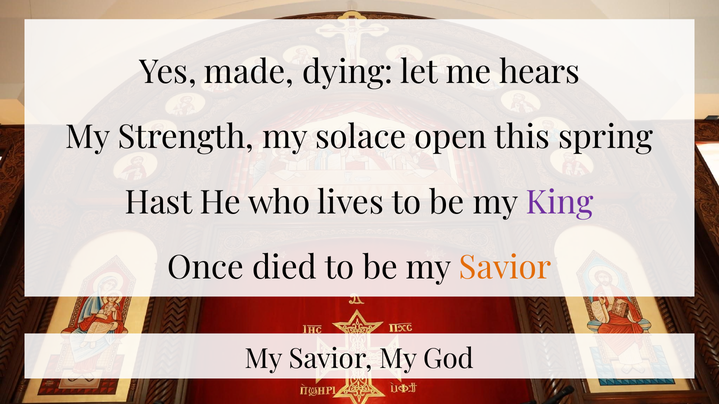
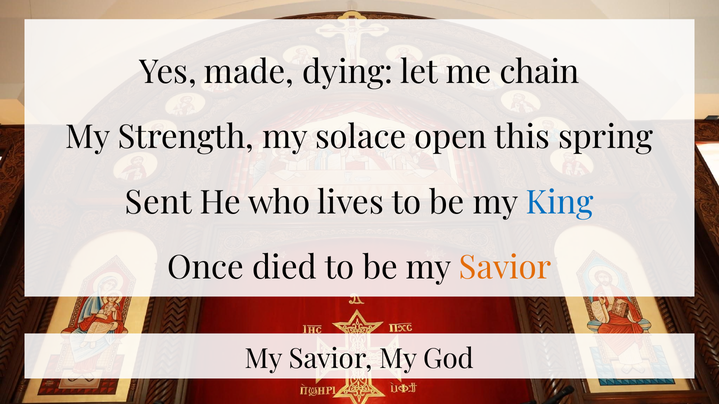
hears: hears -> chain
Hast: Hast -> Sent
King colour: purple -> blue
